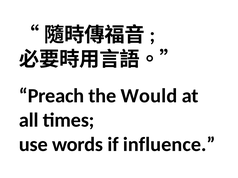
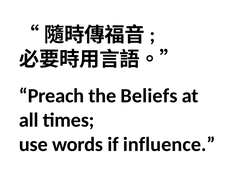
Would: Would -> Beliefs
